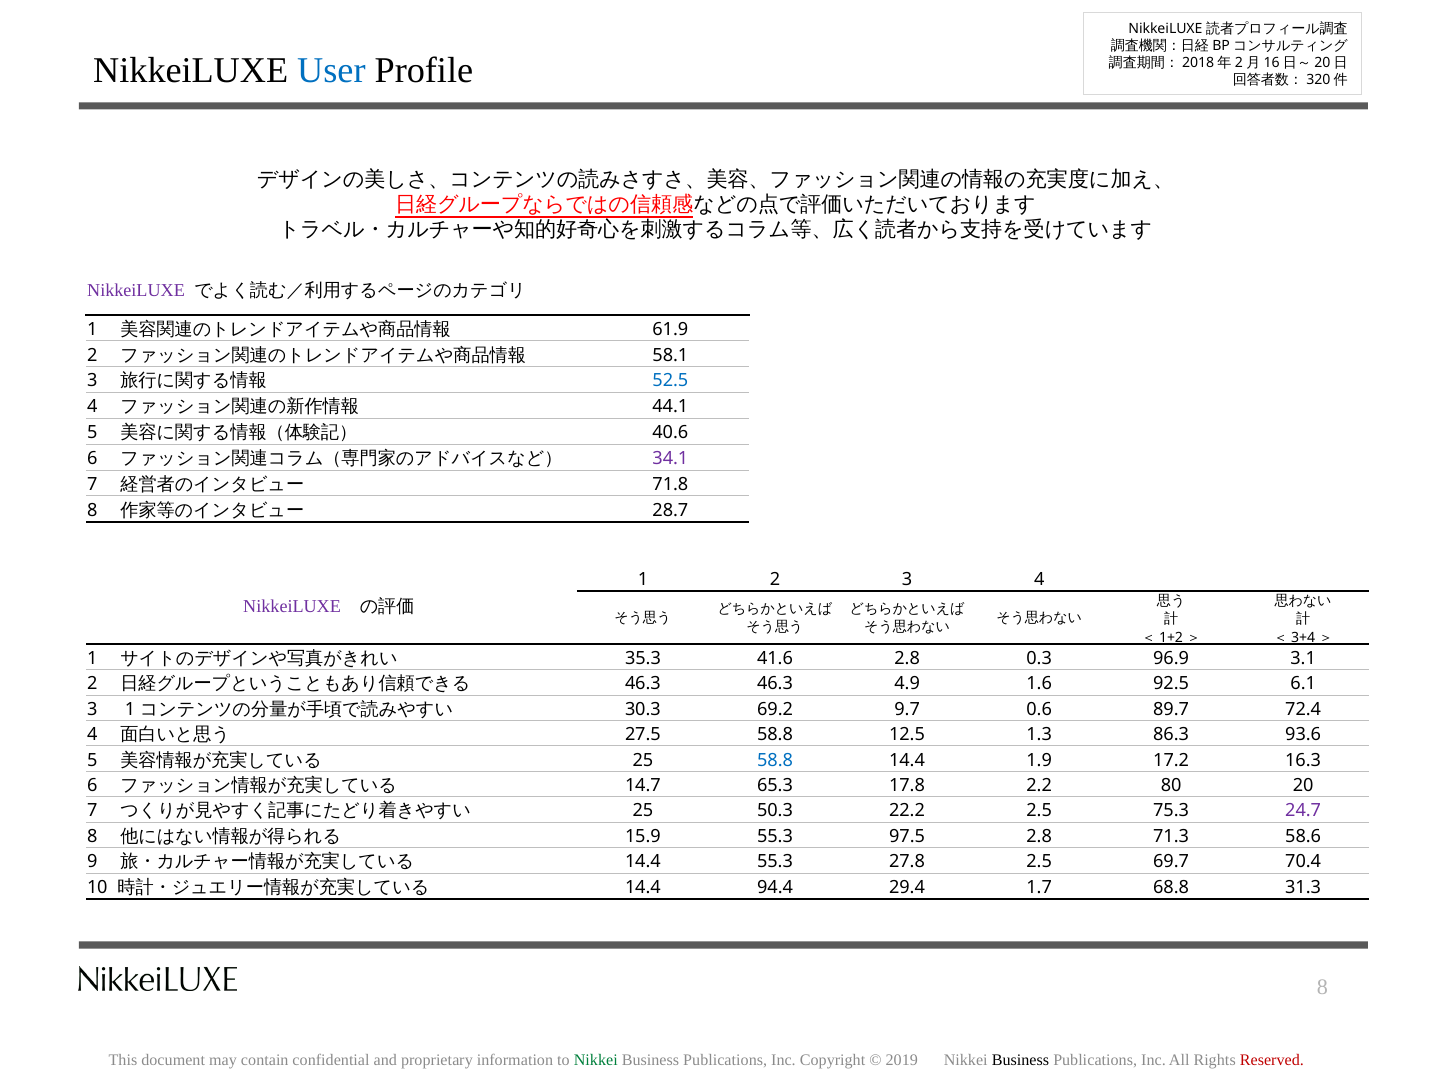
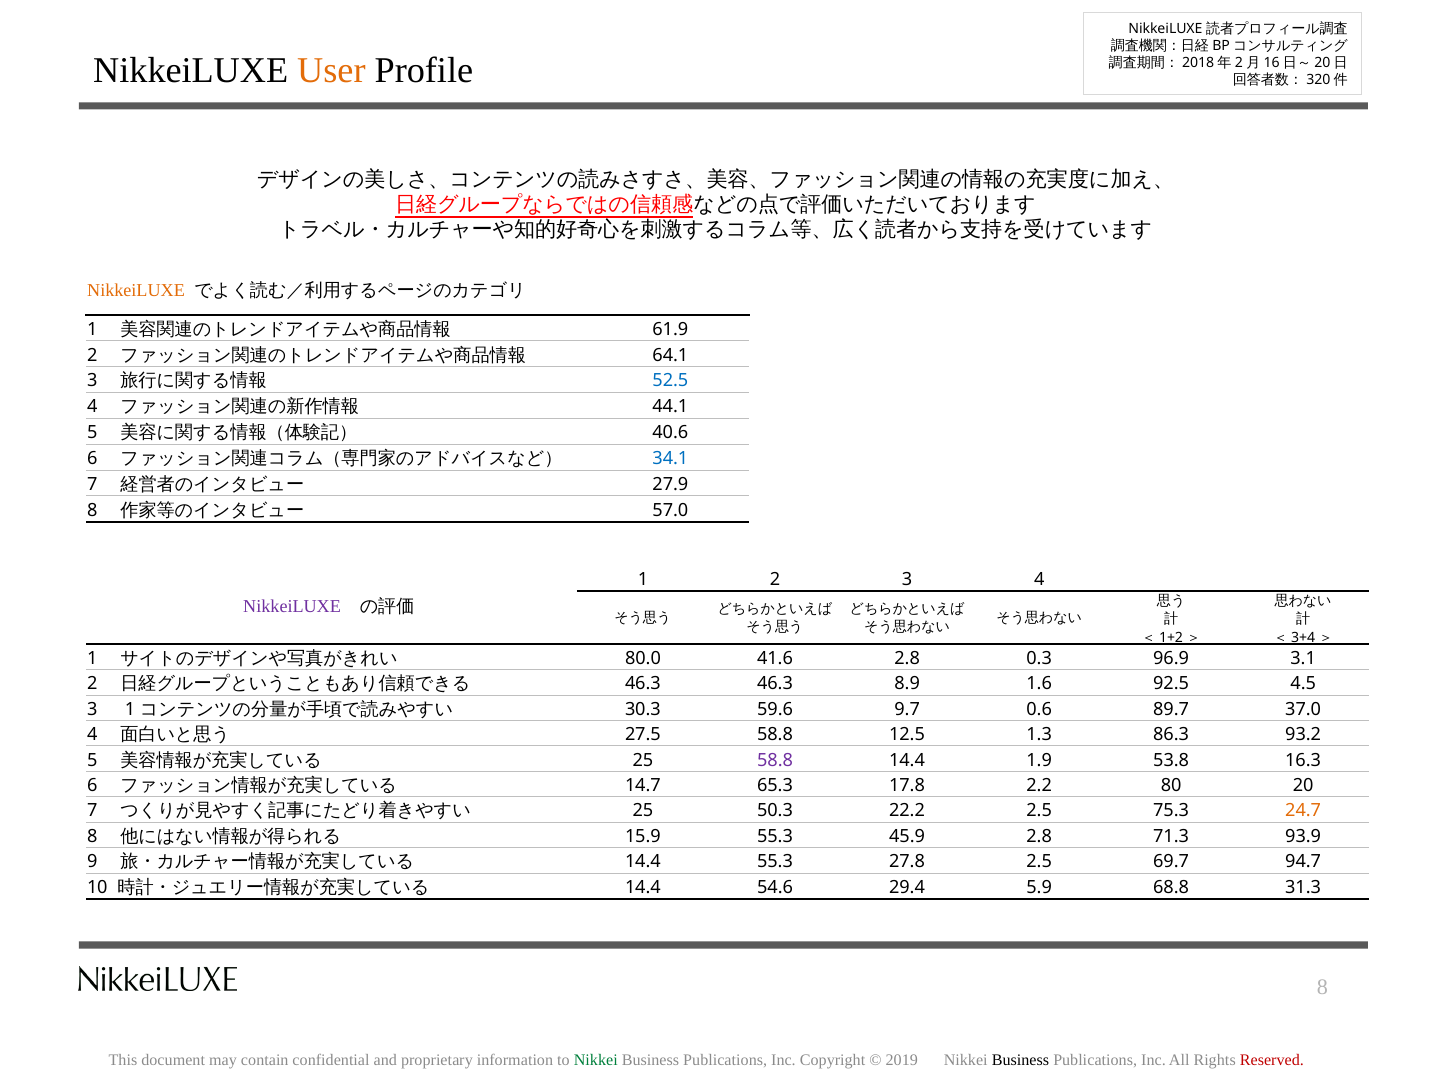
User colour: blue -> orange
NikkeiLUXE at (136, 291) colour: purple -> orange
58.1: 58.1 -> 64.1
34.1 colour: purple -> blue
71.8: 71.8 -> 27.9
28.7: 28.7 -> 57.0
35.3: 35.3 -> 80.0
4.9: 4.9 -> 8.9
6.1: 6.1 -> 4.5
69.2: 69.2 -> 59.6
72.4: 72.4 -> 37.0
93.6: 93.6 -> 93.2
58.8 at (775, 760) colour: blue -> purple
17.2: 17.2 -> 53.8
24.7 colour: purple -> orange
97.5: 97.5 -> 45.9
58.6: 58.6 -> 93.9
70.4: 70.4 -> 94.7
94.4: 94.4 -> 54.6
1.7: 1.7 -> 5.9
